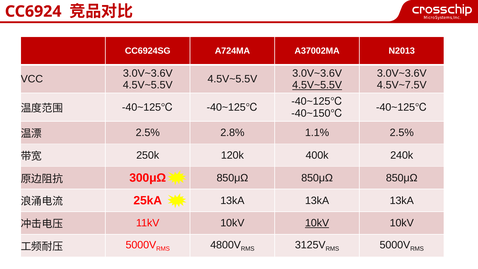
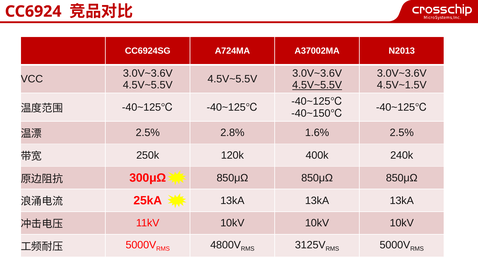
4.5V~7.5V: 4.5V~7.5V -> 4.5V~1.5V
1.1%: 1.1% -> 1.6%
10kV at (317, 223) underline: present -> none
